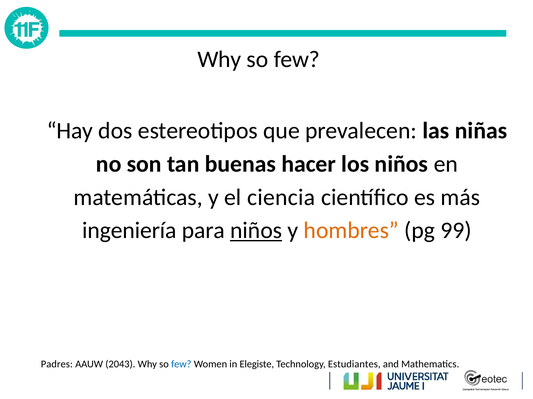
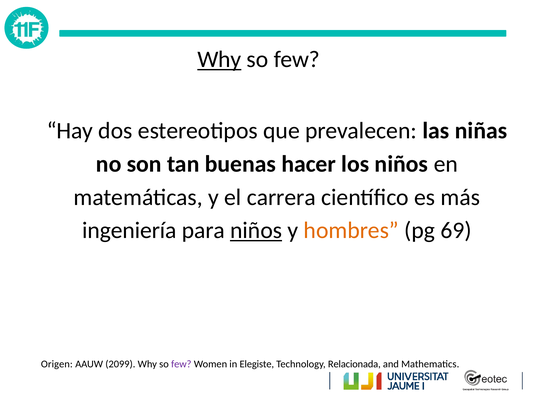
Why at (219, 60) underline: none -> present
ciencia: ciencia -> carrera
99: 99 -> 69
Padres: Padres -> Origen
2043: 2043 -> 2099
few at (181, 365) colour: blue -> purple
Estudiantes: Estudiantes -> Relacionada
